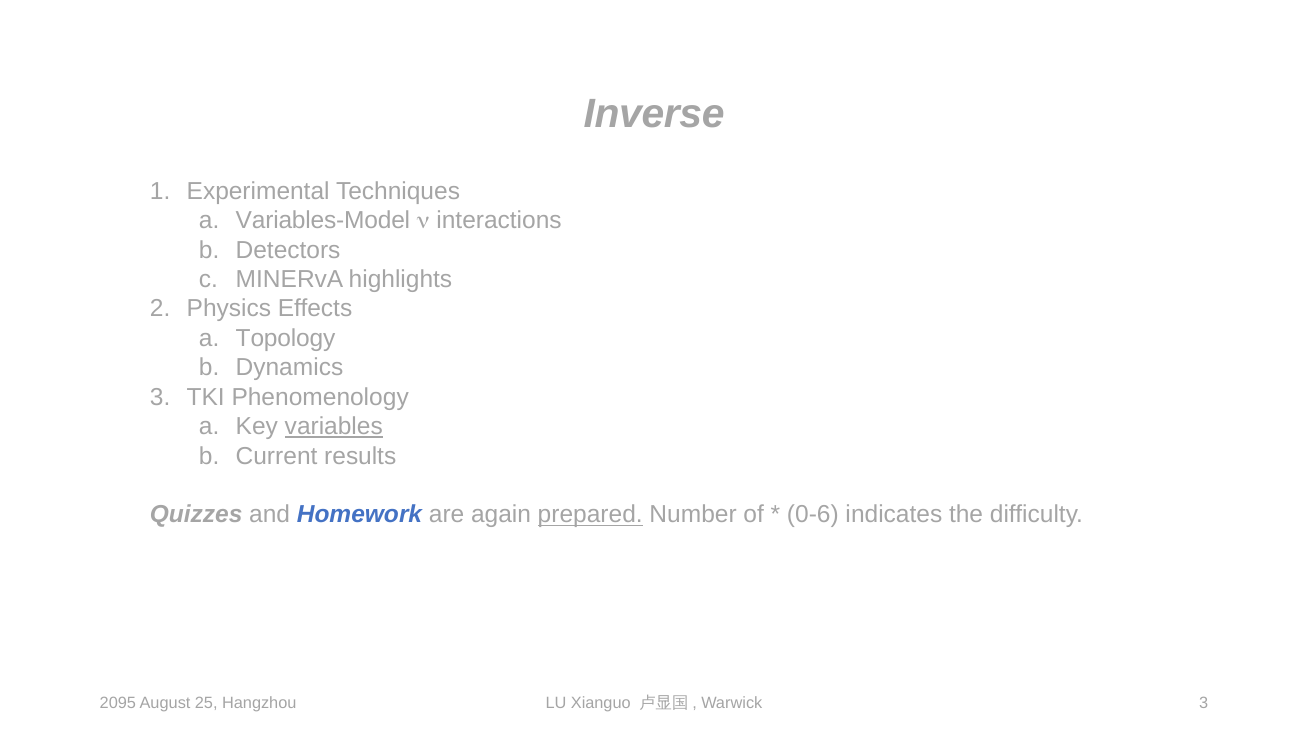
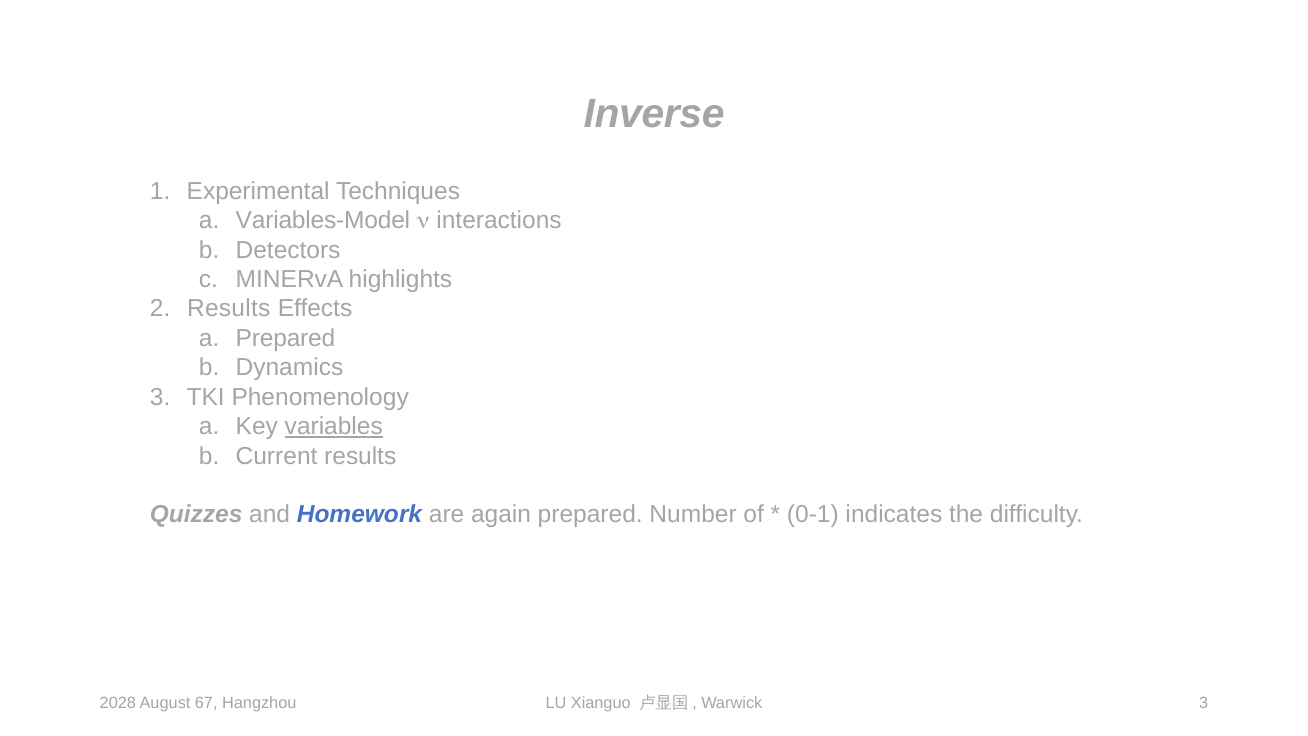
Physics at (229, 309): Physics -> Results
Topology at (286, 338): Topology -> Prepared
prepared at (590, 515) underline: present -> none
0-6: 0-6 -> 0-1
2095: 2095 -> 2028
25: 25 -> 67
